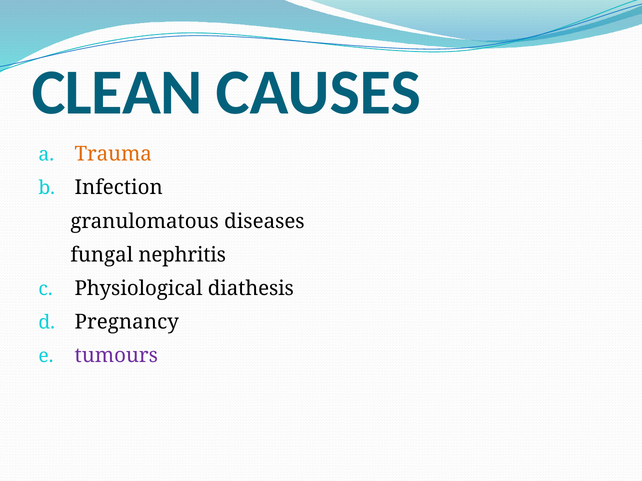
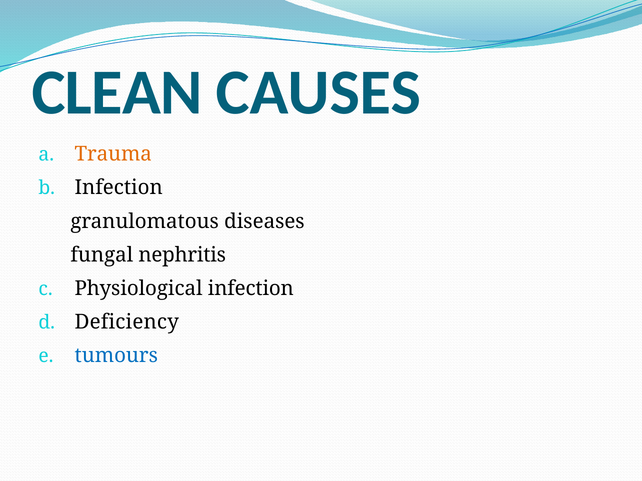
Physiological diathesis: diathesis -> infection
Pregnancy: Pregnancy -> Deficiency
tumours colour: purple -> blue
